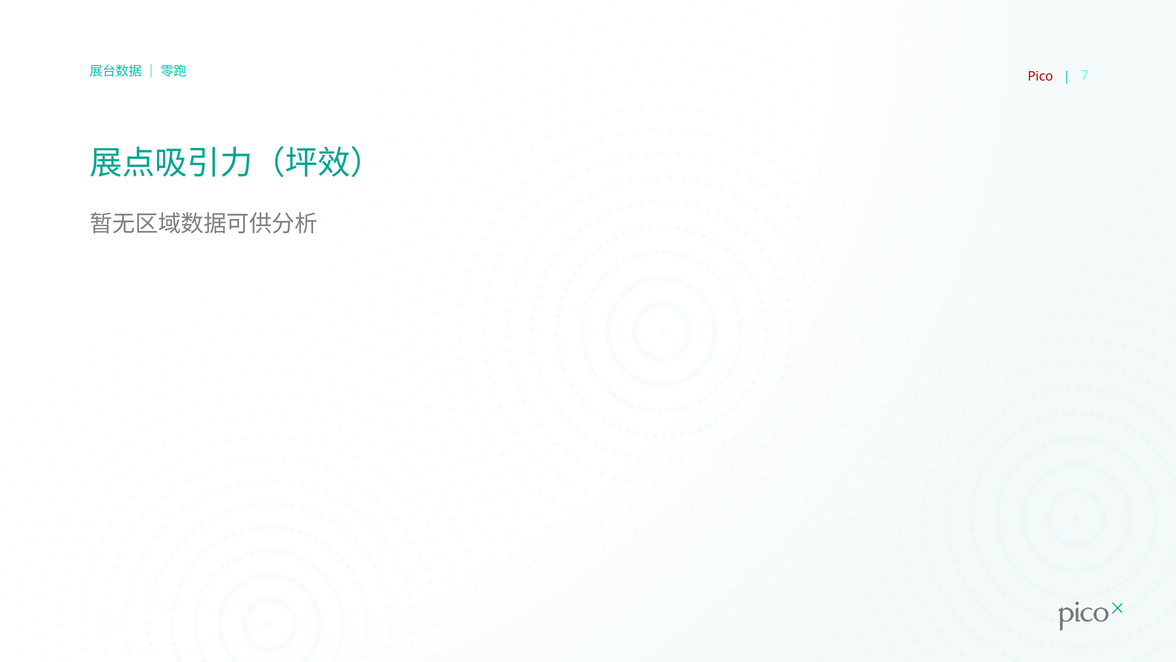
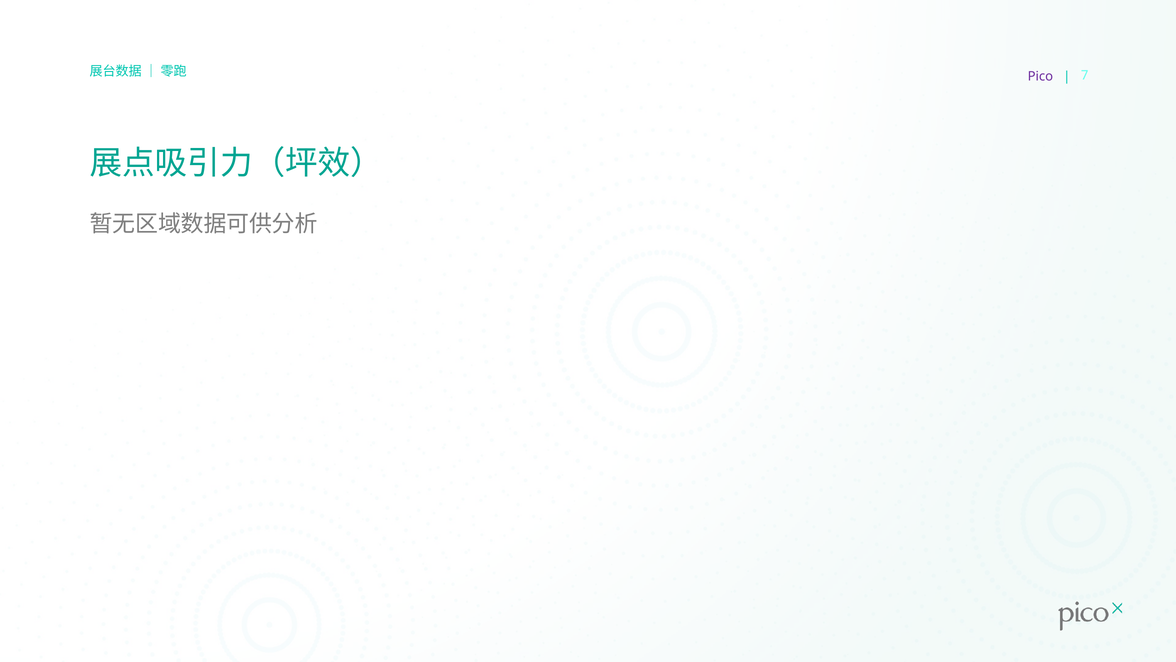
Pico colour: red -> purple
